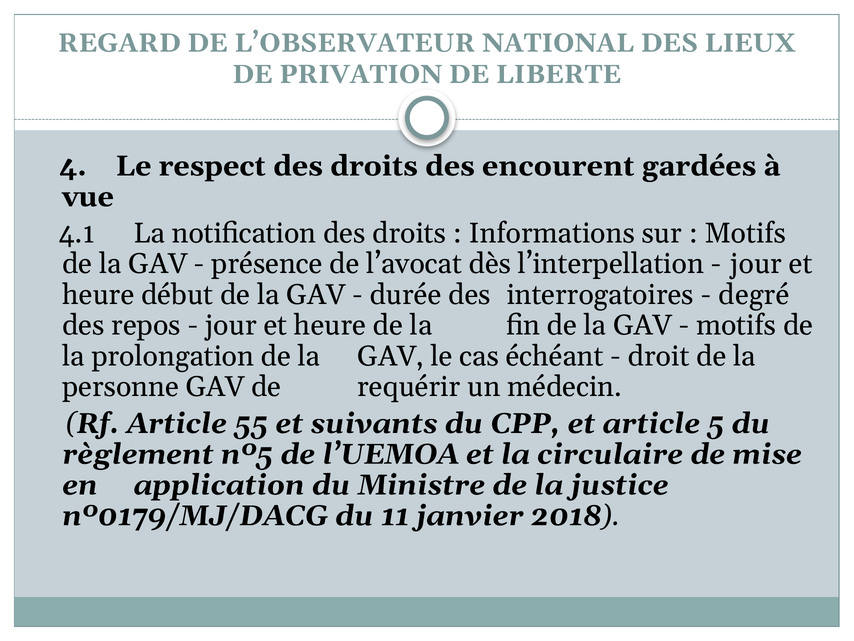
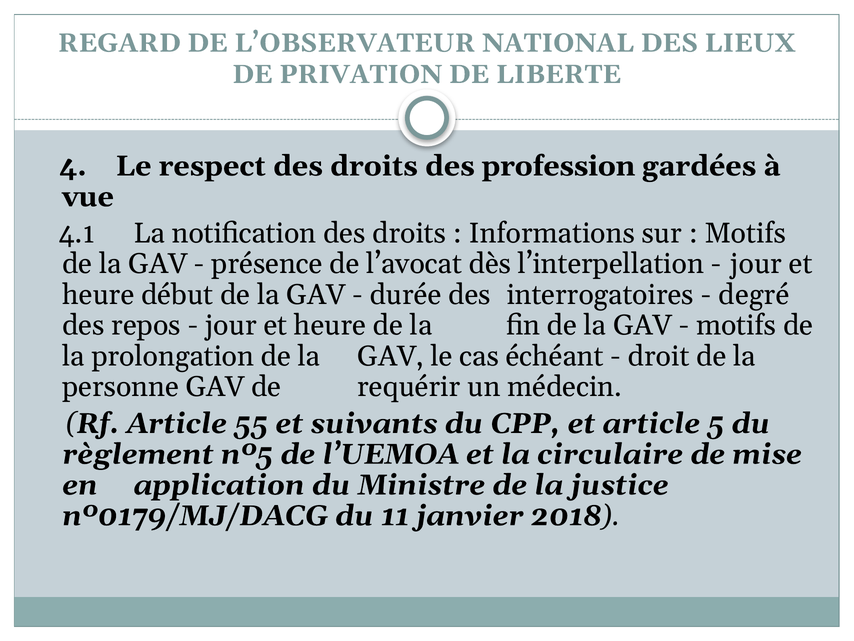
encourent: encourent -> profession
